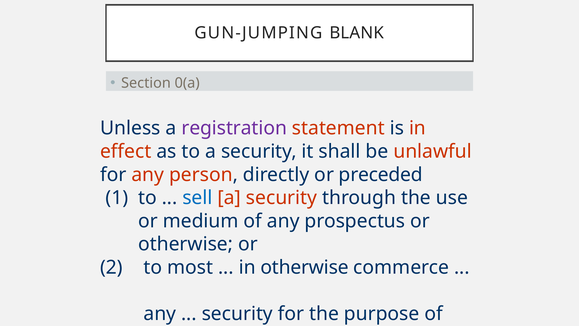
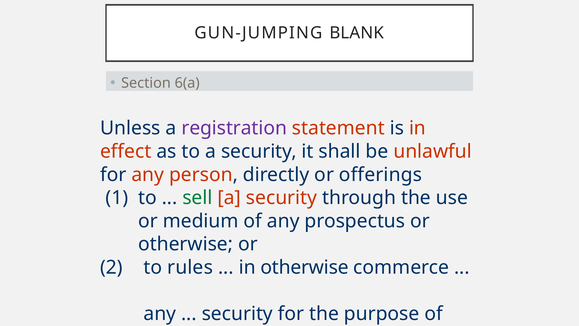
0(a: 0(a -> 6(a
preceded: preceded -> offerings
sell colour: blue -> green
most: most -> rules
